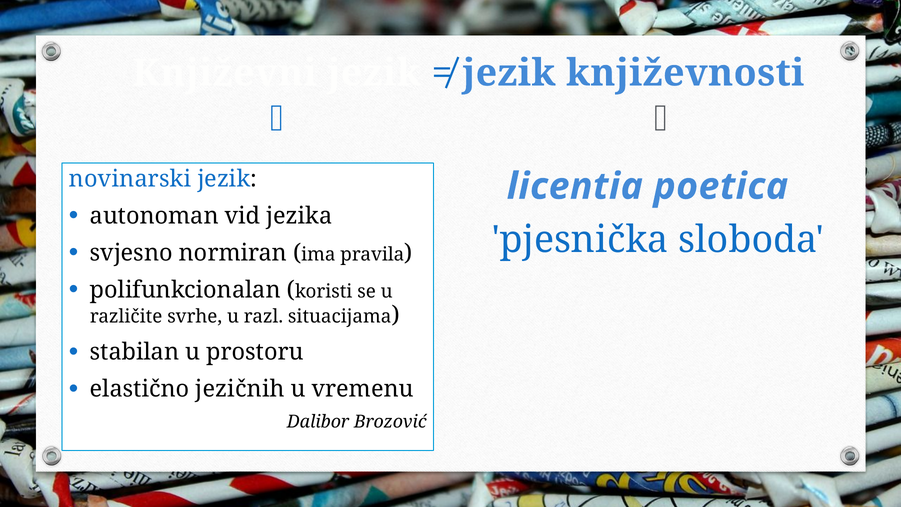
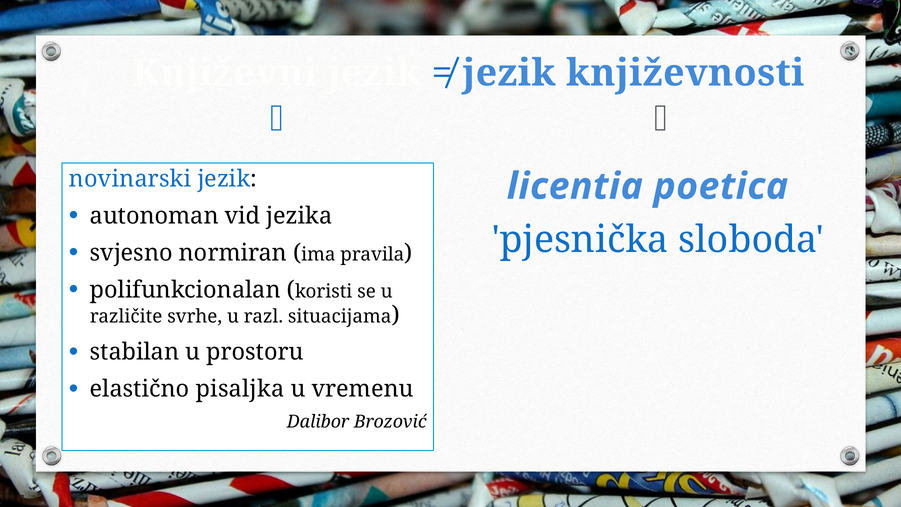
jezičnih: jezičnih -> pisaljka
